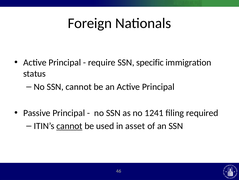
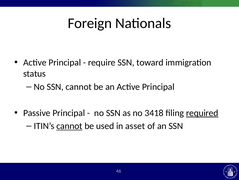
specific: specific -> toward
1241: 1241 -> 3418
required underline: none -> present
